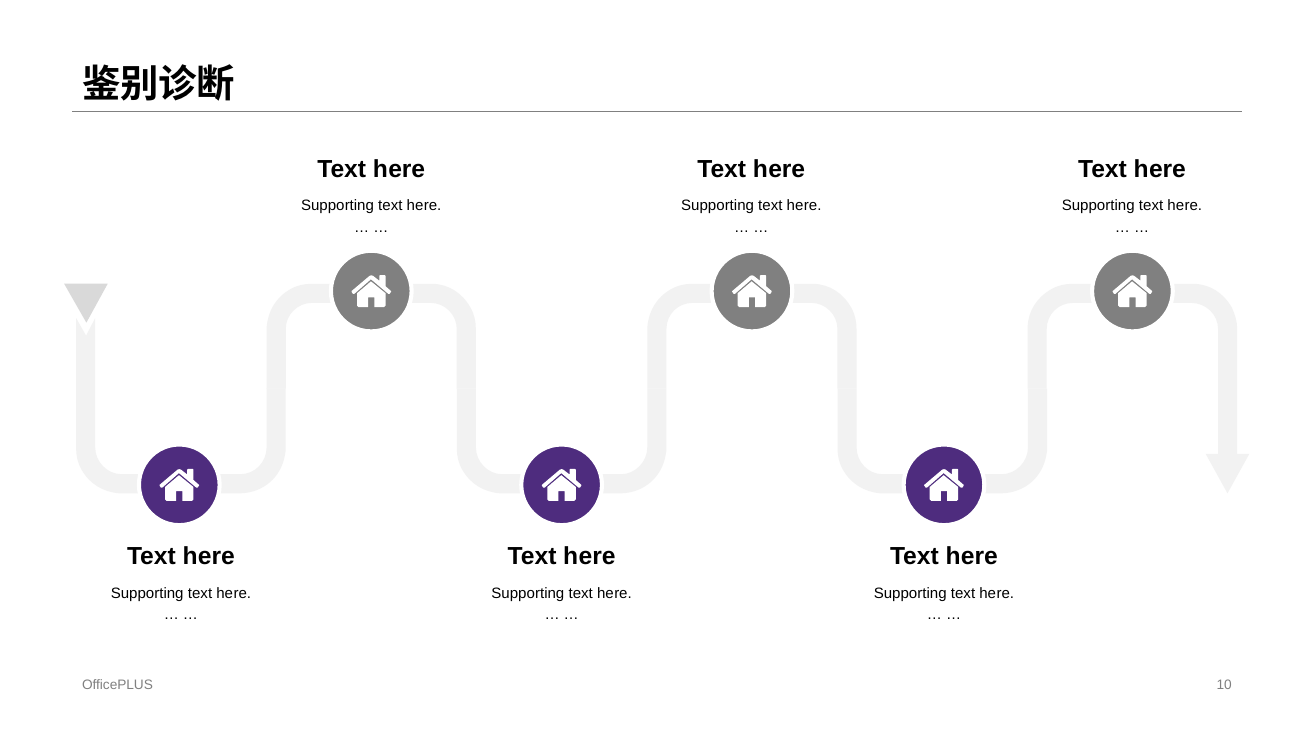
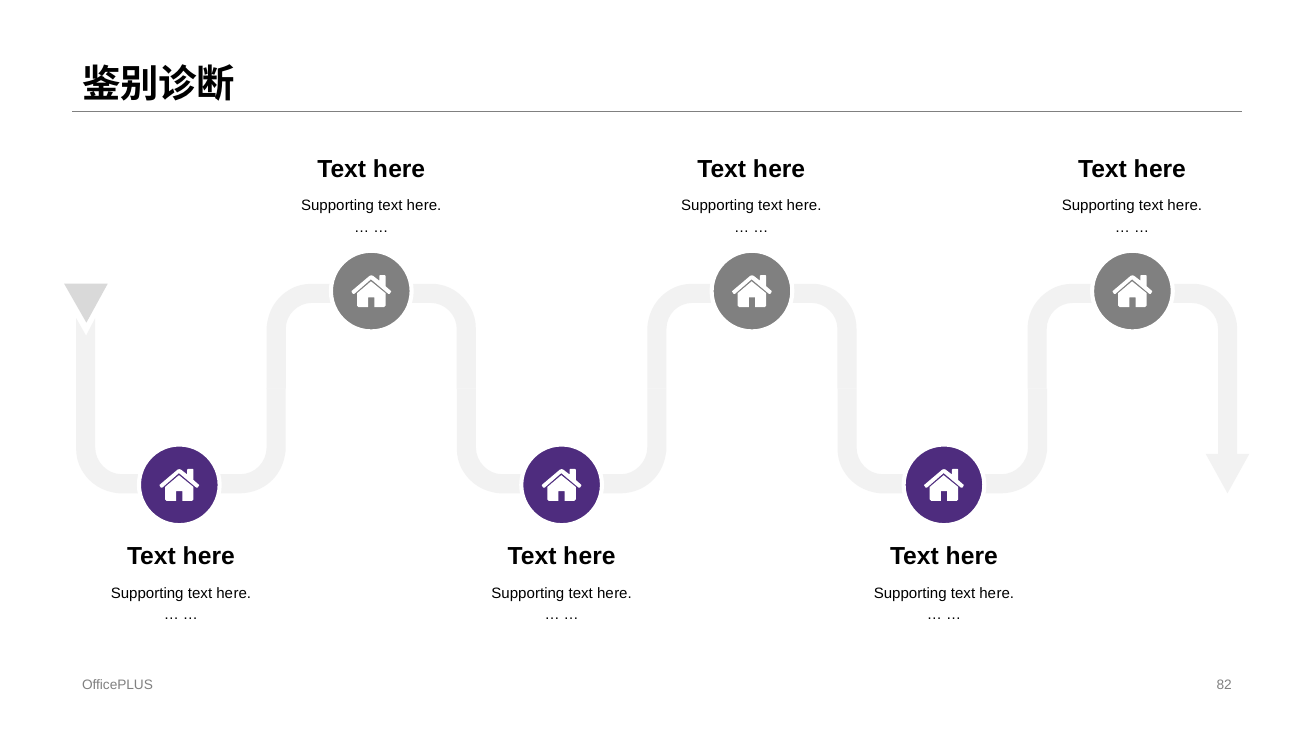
10: 10 -> 82
